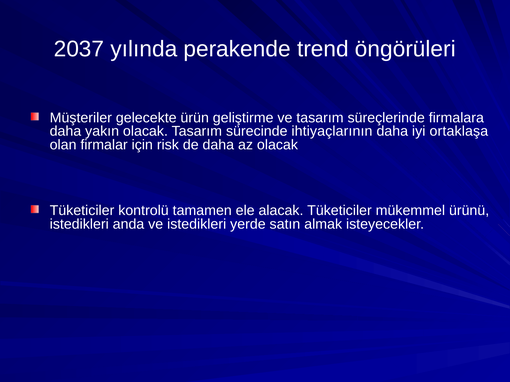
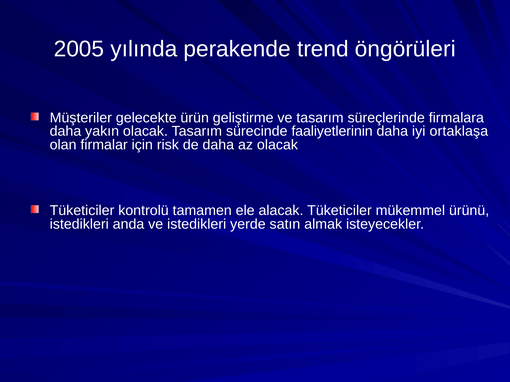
2037: 2037 -> 2005
ihtiyaçlarının: ihtiyaçlarının -> faaliyetlerinin
